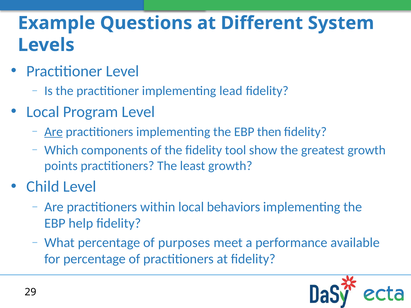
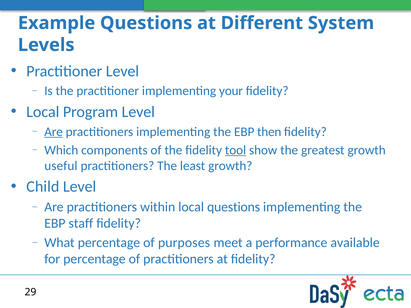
lead: lead -> your
tool underline: none -> present
points: points -> useful
local behaviors: behaviors -> questions
help: help -> staff
